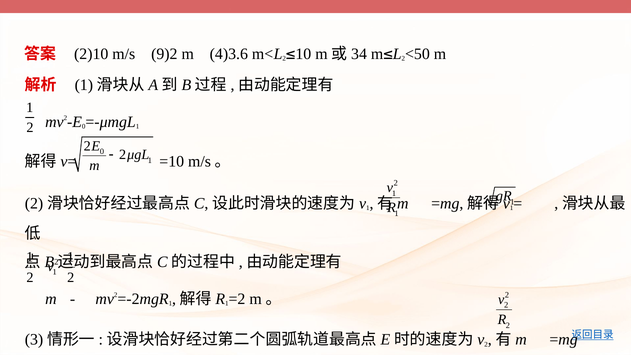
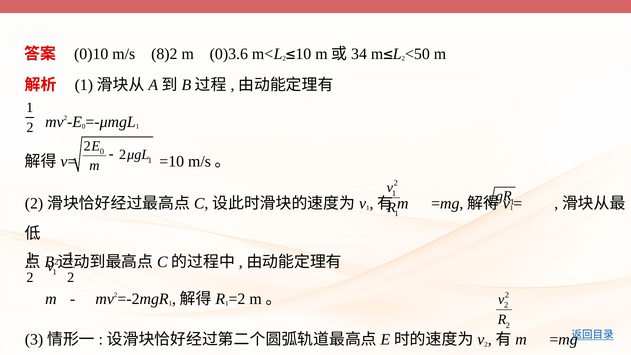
2)10: 2)10 -> 0)10
9)2: 9)2 -> 8)2
4)3.6: 4)3.6 -> 0)3.6
